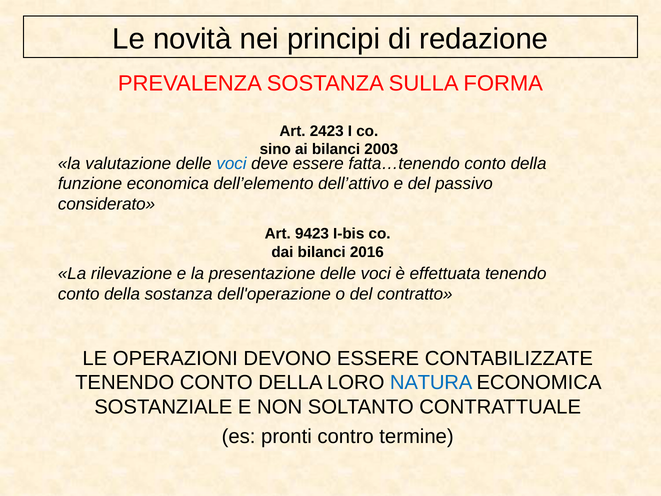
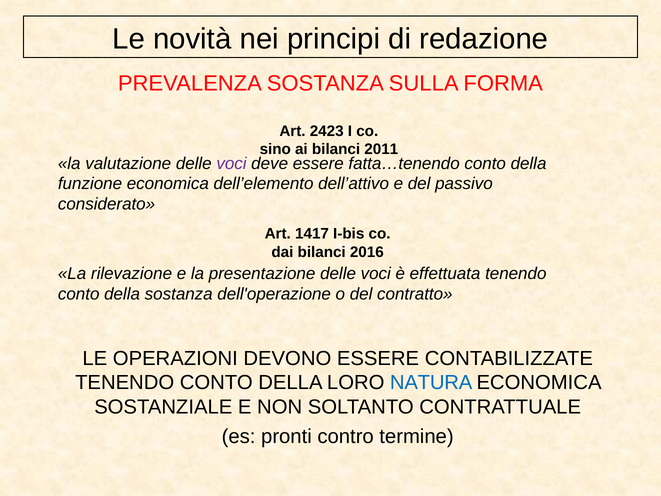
2003: 2003 -> 2011
voci at (231, 163) colour: blue -> purple
9423: 9423 -> 1417
